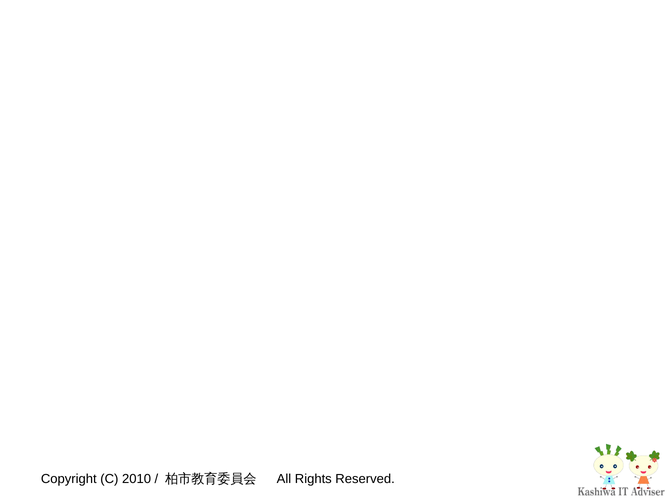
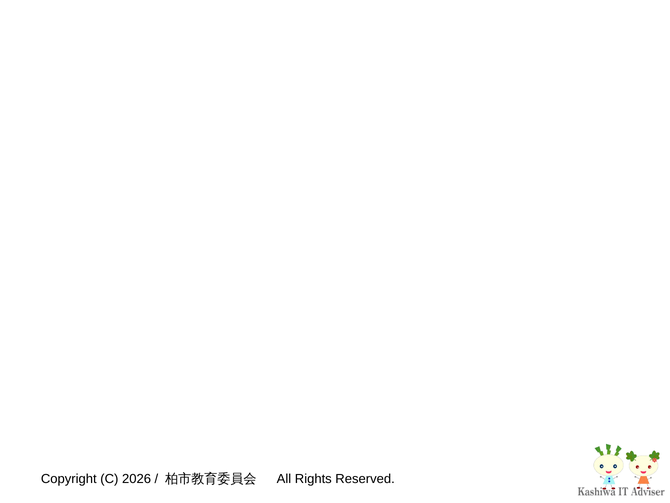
2010: 2010 -> 2026
